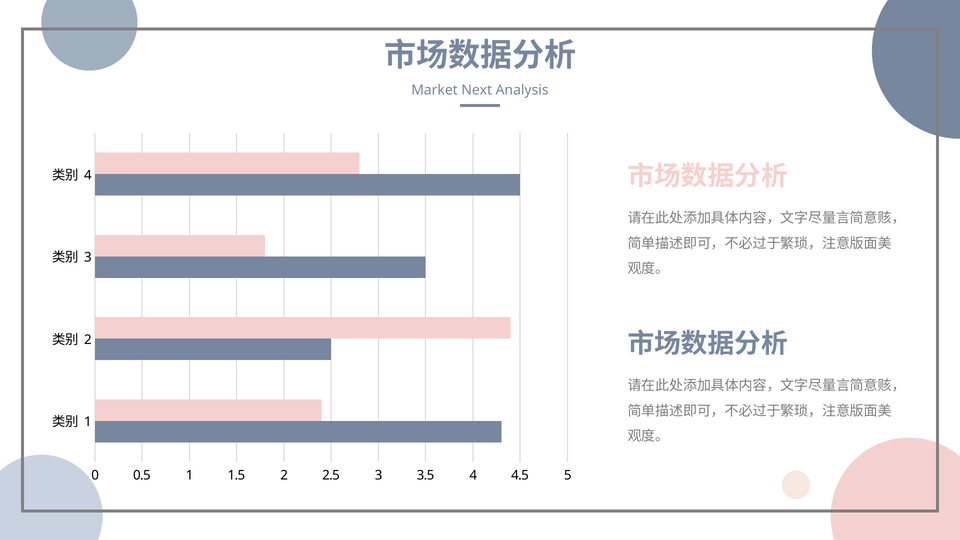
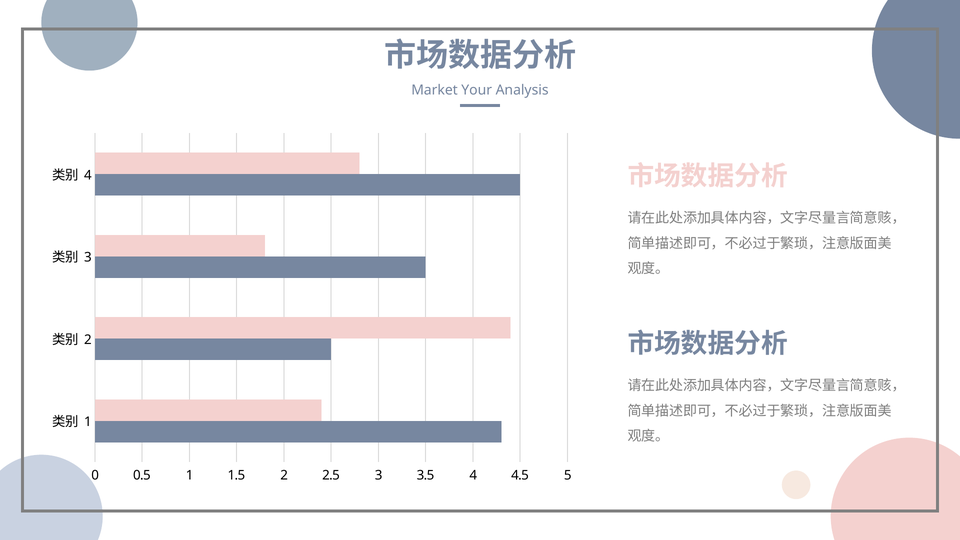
Next: Next -> Your
